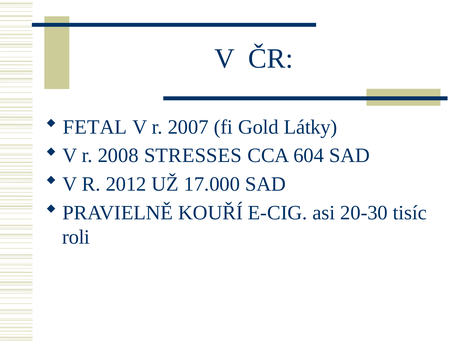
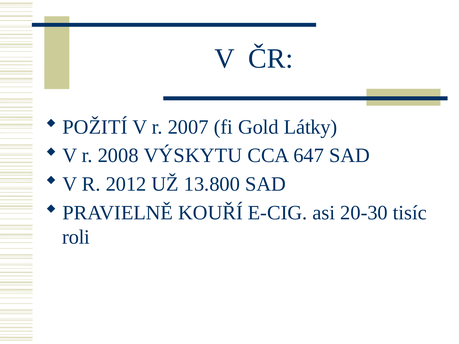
FETAL: FETAL -> POŽITÍ
STRESSES: STRESSES -> VÝSKYTU
604: 604 -> 647
17.000: 17.000 -> 13.800
